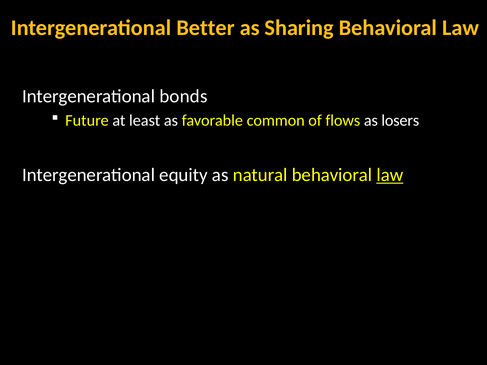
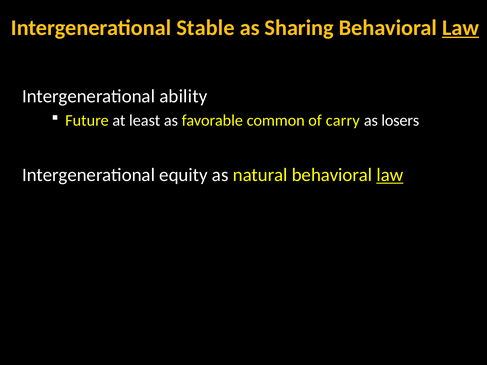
Better: Better -> Stable
Law at (461, 28) underline: none -> present
bonds: bonds -> ability
flows: flows -> carry
